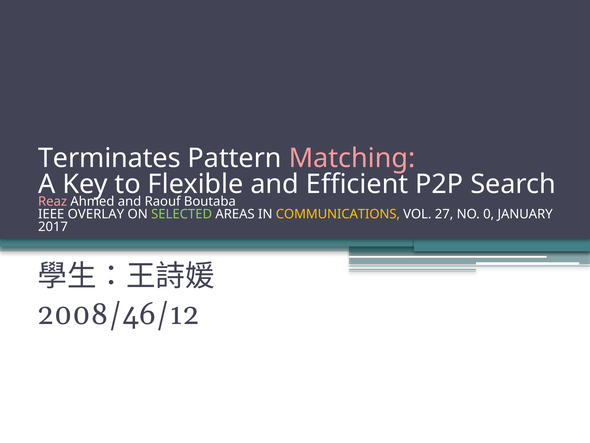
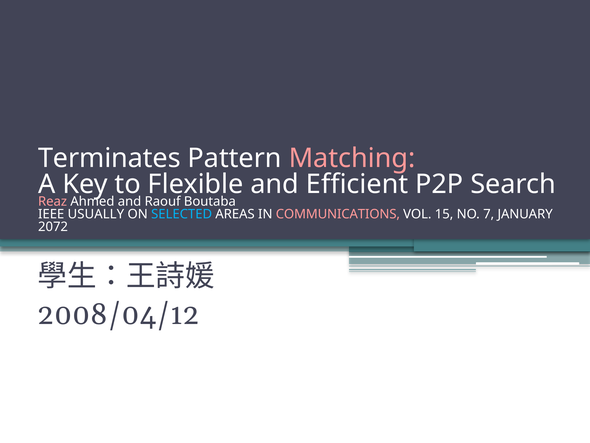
OVERLAY: OVERLAY -> USUALLY
SELECTED colour: light green -> light blue
COMMUNICATIONS colour: yellow -> pink
27: 27 -> 15
0: 0 -> 7
2017: 2017 -> 2072
2008/46/12: 2008/46/12 -> 2008/04/12
